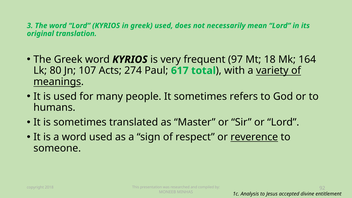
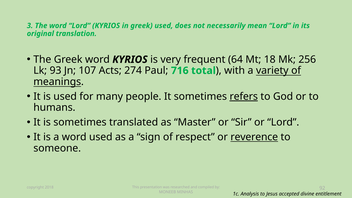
97: 97 -> 64
164: 164 -> 256
80: 80 -> 93
617: 617 -> 716
refers underline: none -> present
